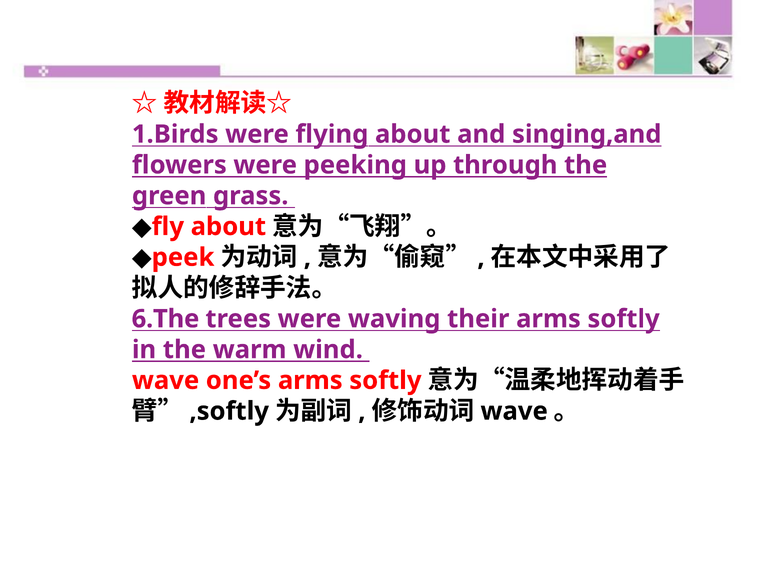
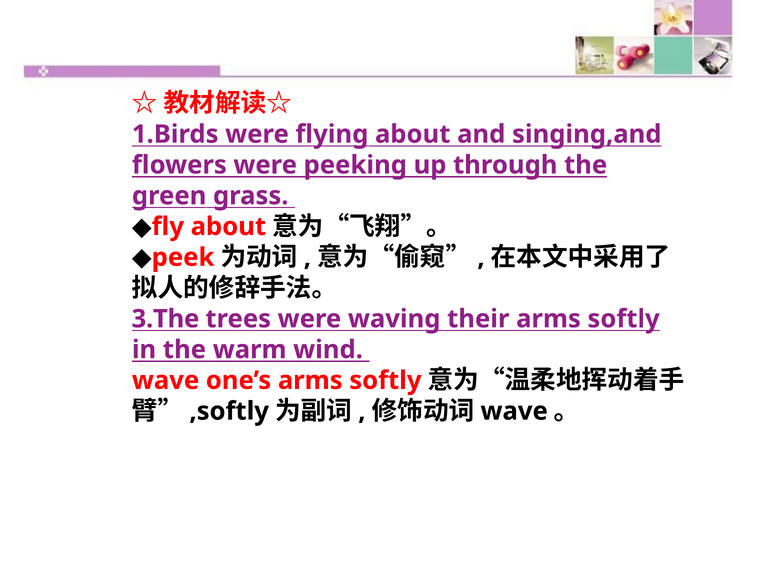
6.The: 6.The -> 3.The
